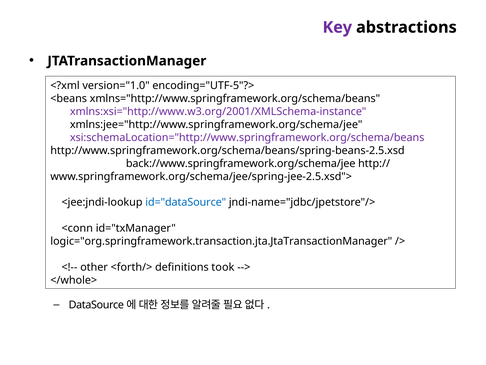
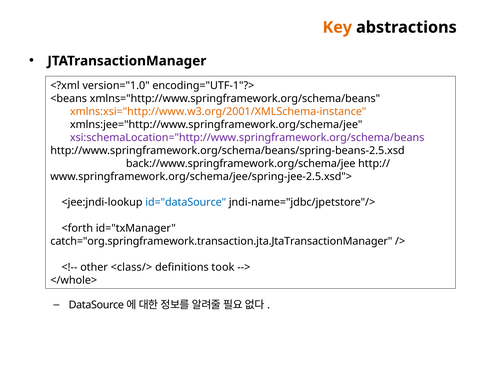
Key colour: purple -> orange
encoding="UTF-5"?>: encoding="UTF-5"?> -> encoding="UTF-1"?>
xmlns:xsi="http://www.w3.org/2001/XMLSchema-instance colour: purple -> orange
<conn: <conn -> <forth
logic="org.springframework.transaction.jta.JtaTransactionManager: logic="org.springframework.transaction.jta.JtaTransactionManager -> catch="org.springframework.transaction.jta.JtaTransactionManager
<forth/>: <forth/> -> <class/>
